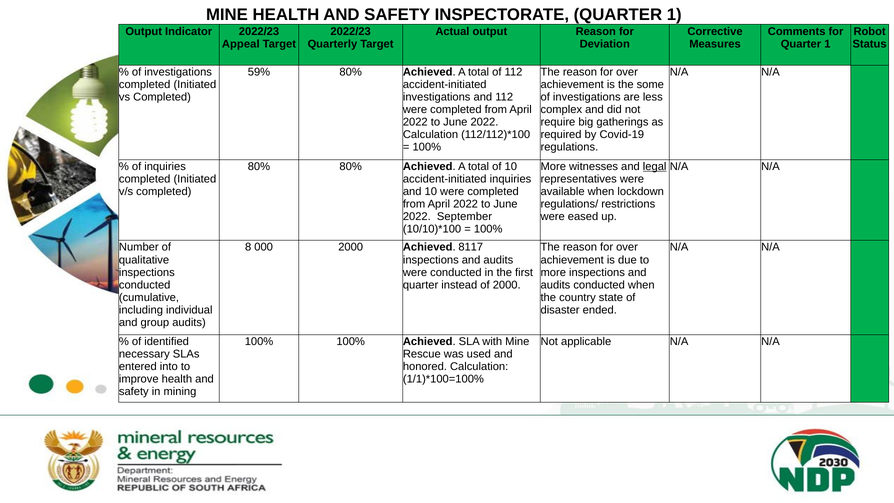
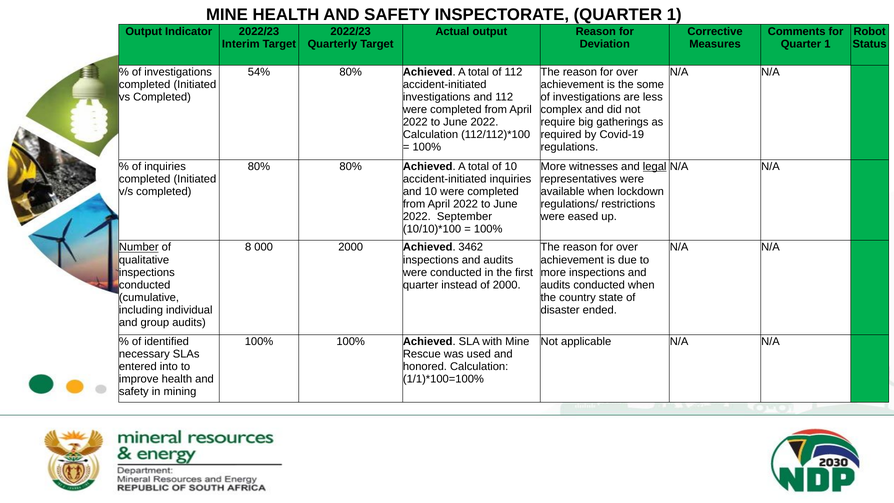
Appeal: Appeal -> Interim
59%: 59% -> 54%
Number underline: none -> present
8117: 8117 -> 3462
